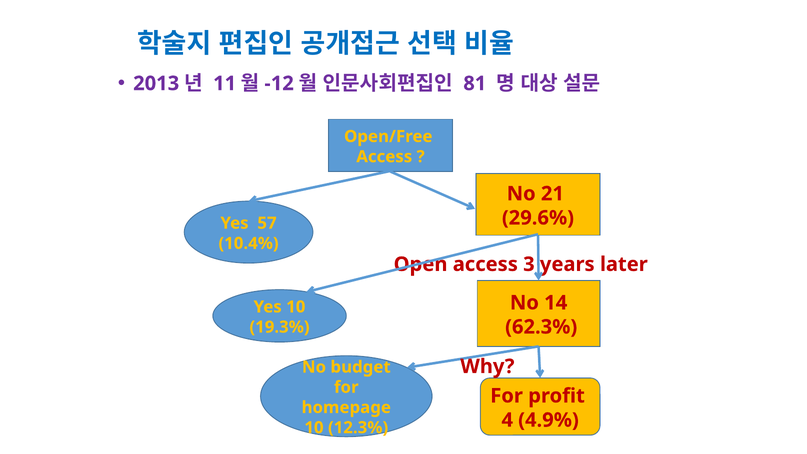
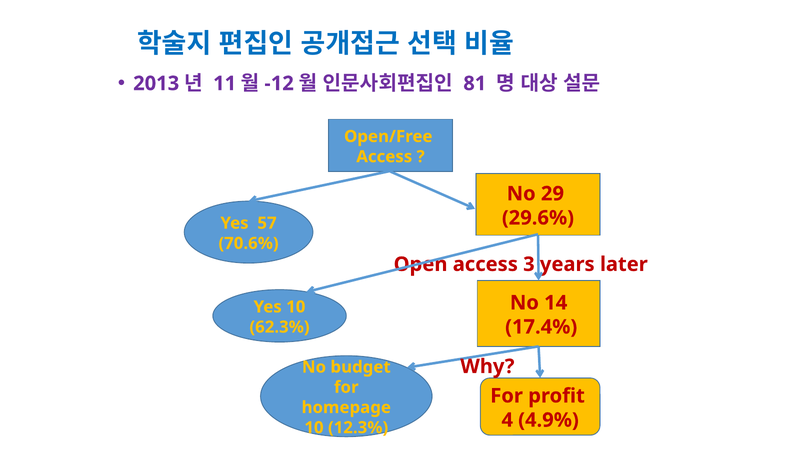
21: 21 -> 29
10.4%: 10.4% -> 70.6%
62.3%: 62.3% -> 17.4%
19.3%: 19.3% -> 62.3%
